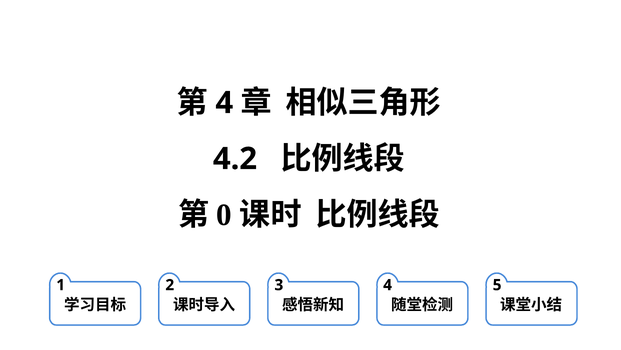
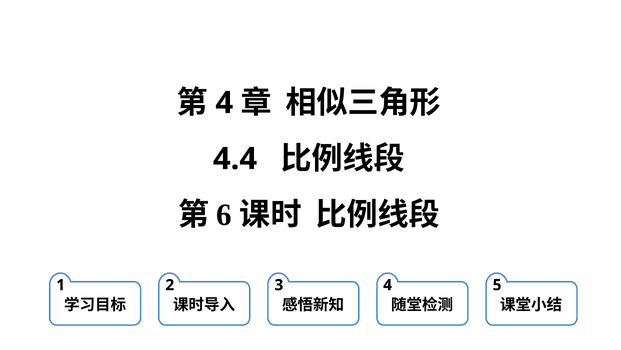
4.2: 4.2 -> 4.4
0: 0 -> 6
